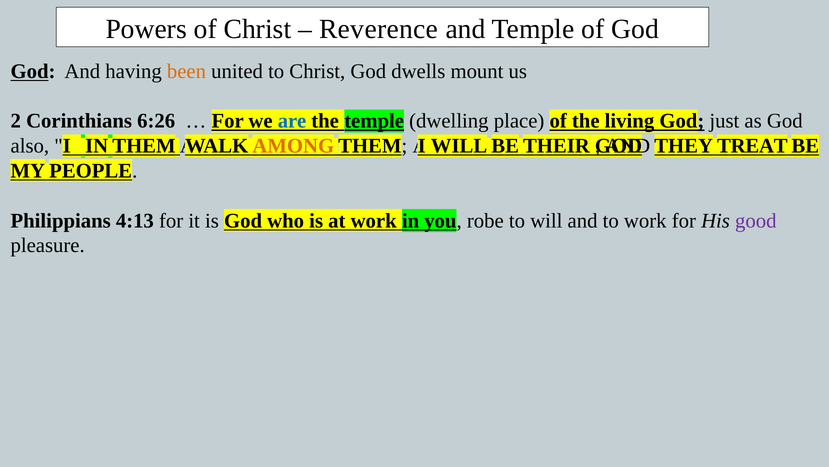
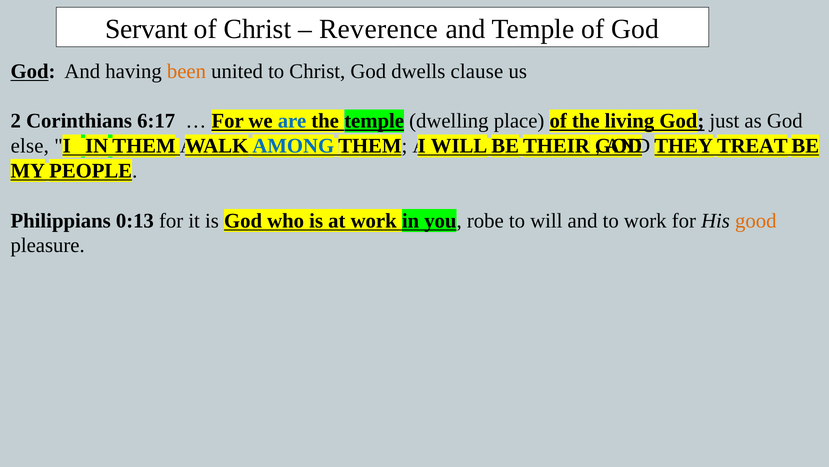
Powers: Powers -> Servant
mount: mount -> clause
6:26: 6:26 -> 6:17
also: also -> else
AMONG colour: orange -> blue
4:13: 4:13 -> 0:13
good colour: purple -> orange
